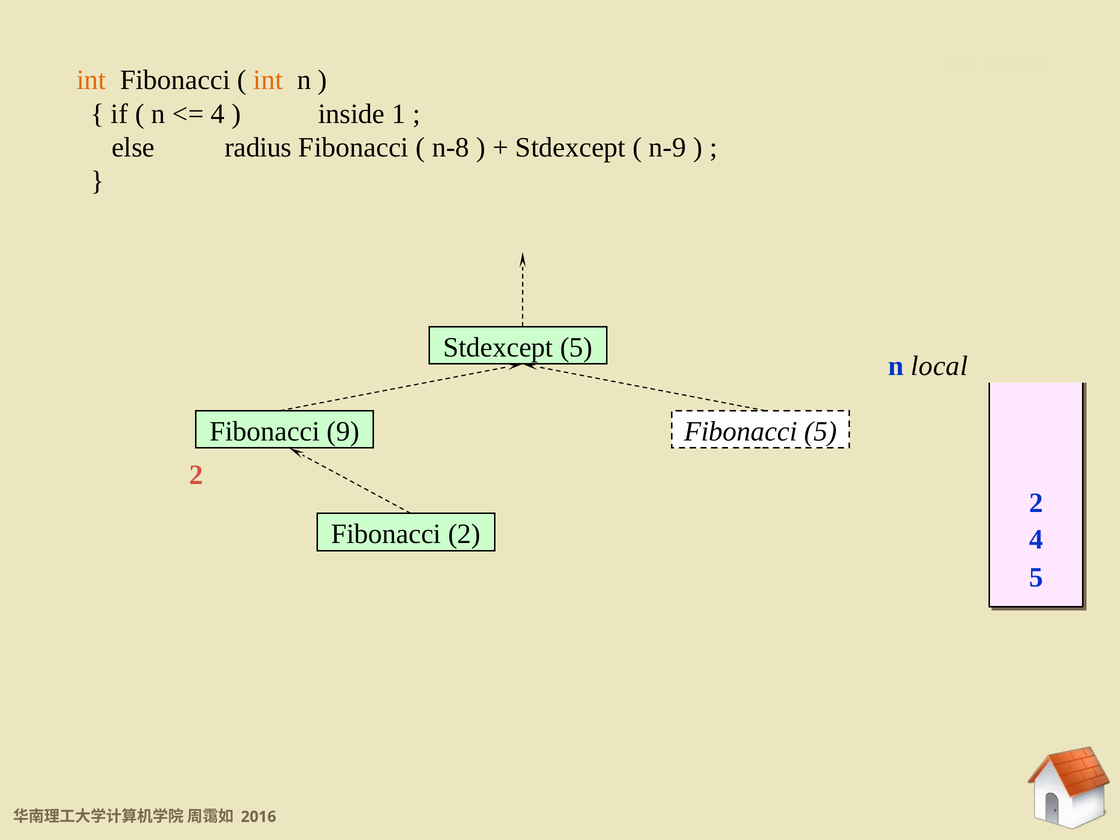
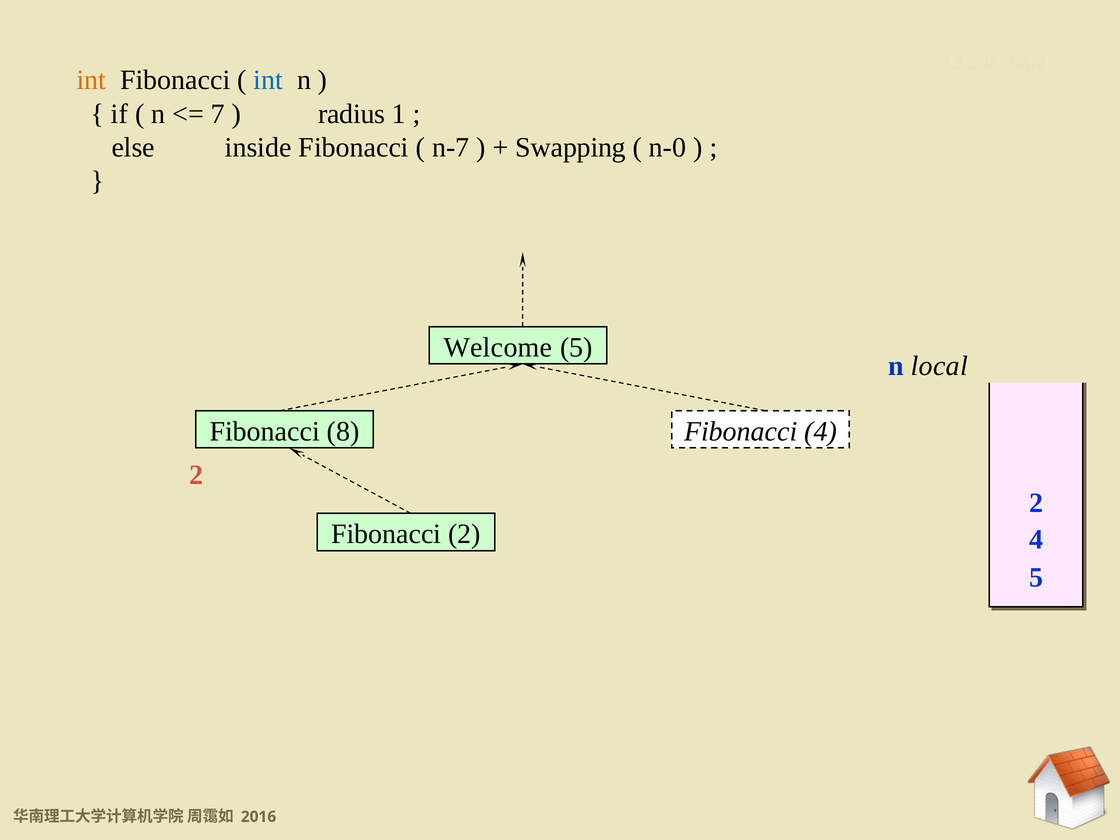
int at (268, 80) colour: orange -> blue
4 at (218, 114): 4 -> 7
inside: inside -> radius
radius: radius -> inside
n-8: n-8 -> n-7
Stdexcept at (571, 147): Stdexcept -> Swapping
n-9: n-9 -> n-0
Stdexcept at (498, 347): Stdexcept -> Welcome
9: 9 -> 8
Fibonacci 5: 5 -> 4
